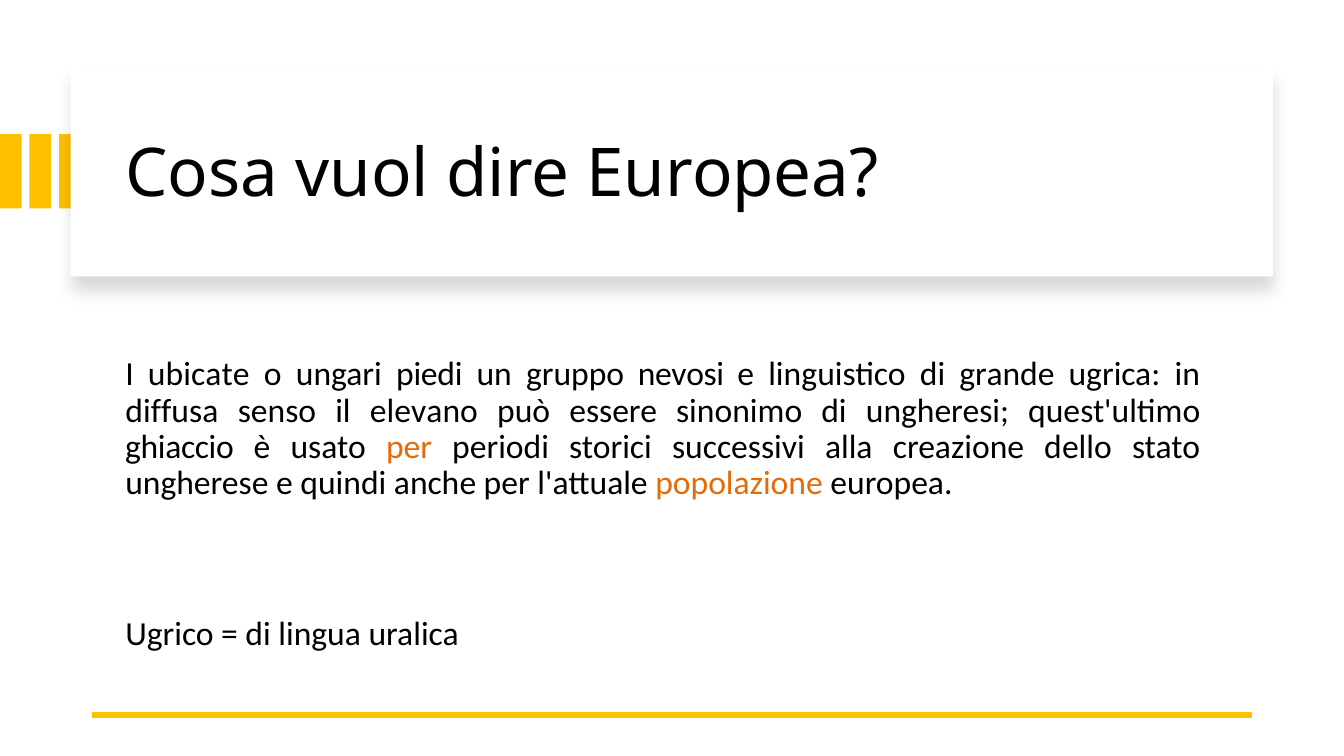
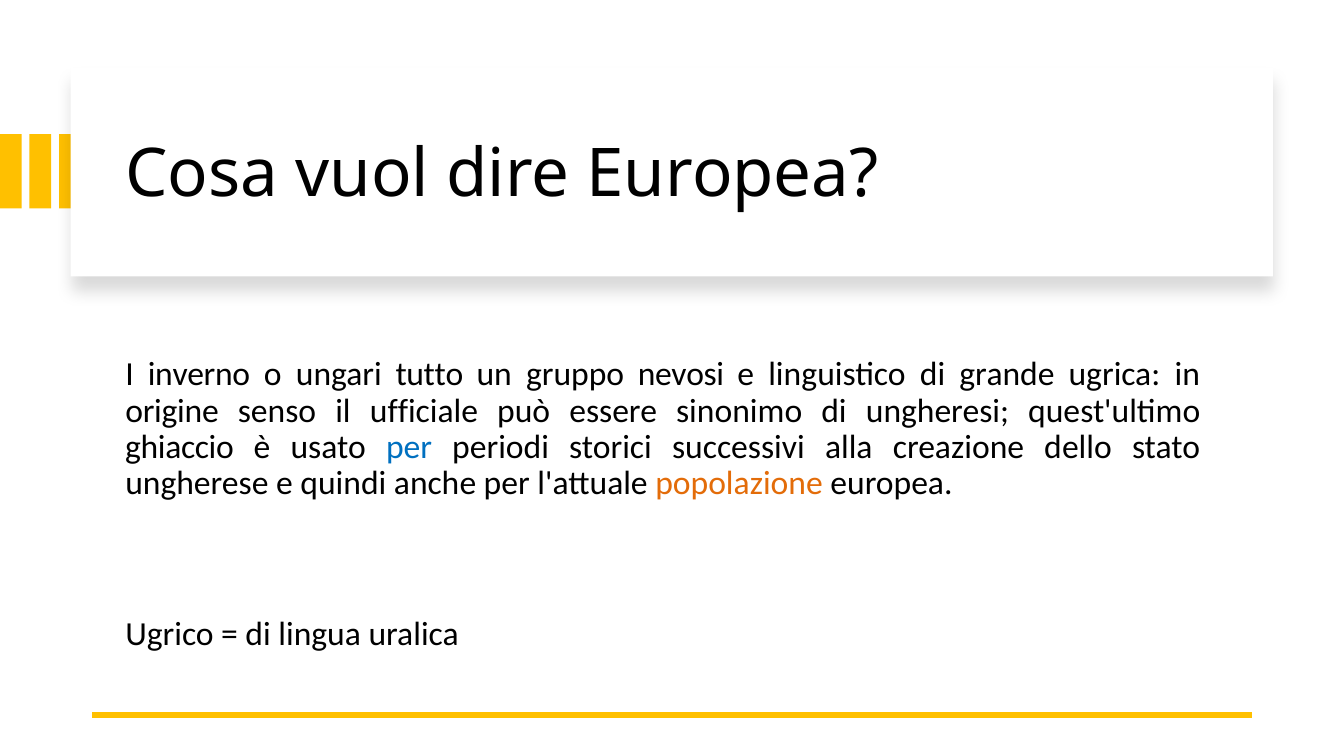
ubicate: ubicate -> inverno
piedi: piedi -> tutto
diffusa: diffusa -> origine
elevano: elevano -> ufficiale
per at (409, 447) colour: orange -> blue
